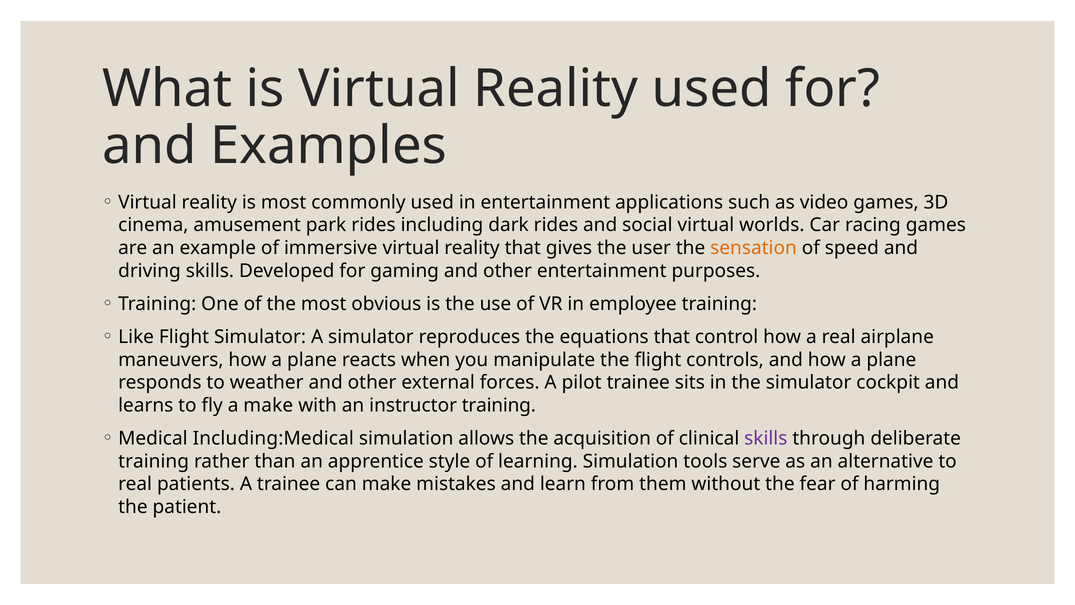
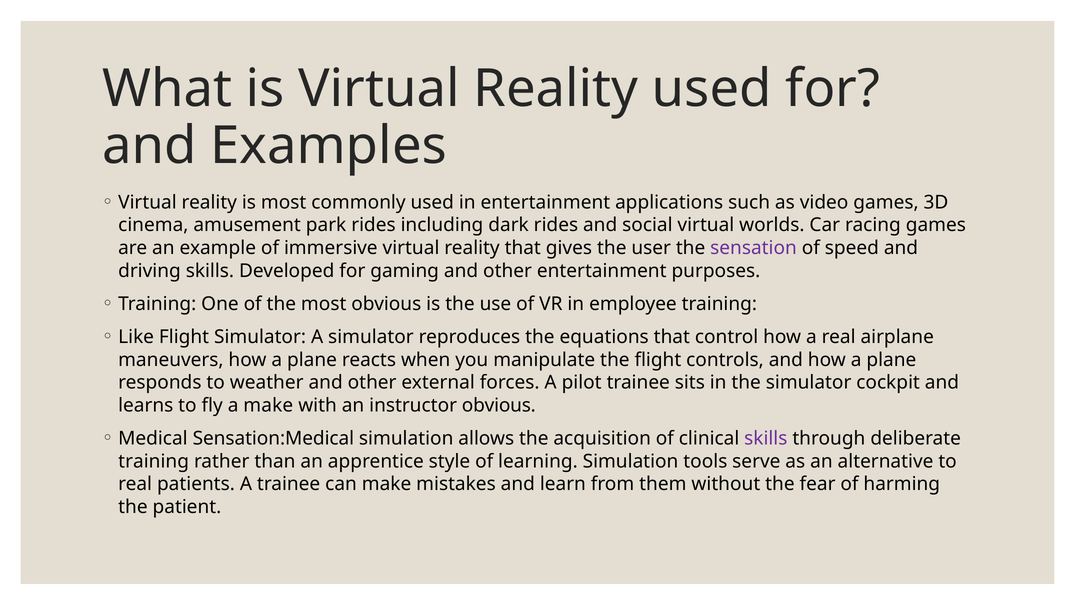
sensation colour: orange -> purple
instructor training: training -> obvious
Including:Medical: Including:Medical -> Sensation:Medical
